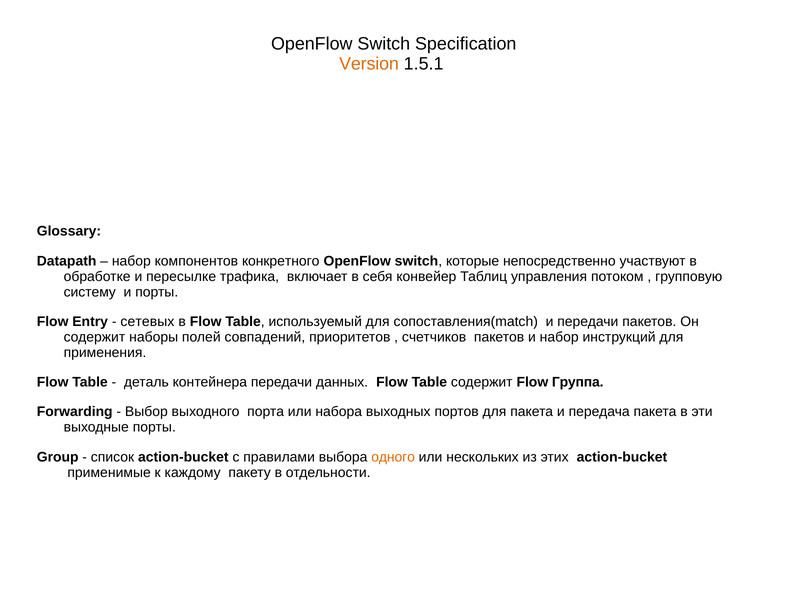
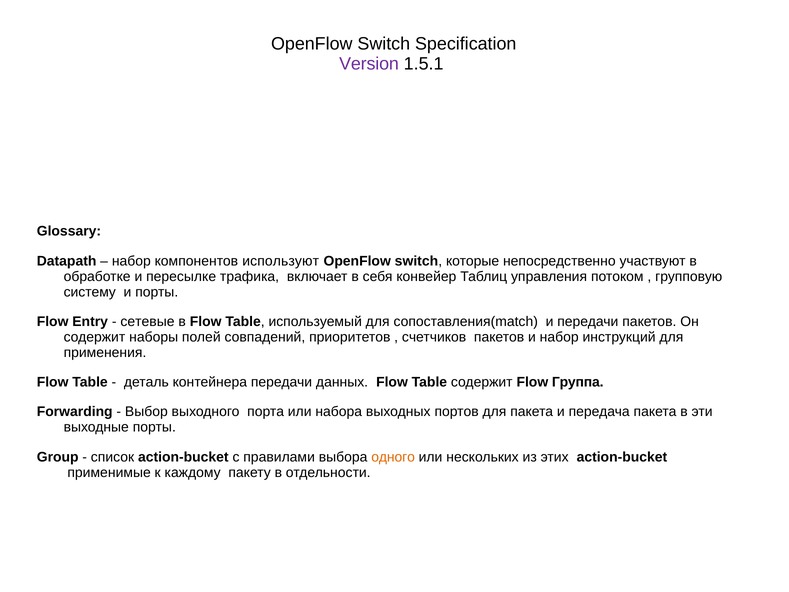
Version colour: orange -> purple
конкретного: конкретного -> используют
сетевых: сетевых -> сетевые
